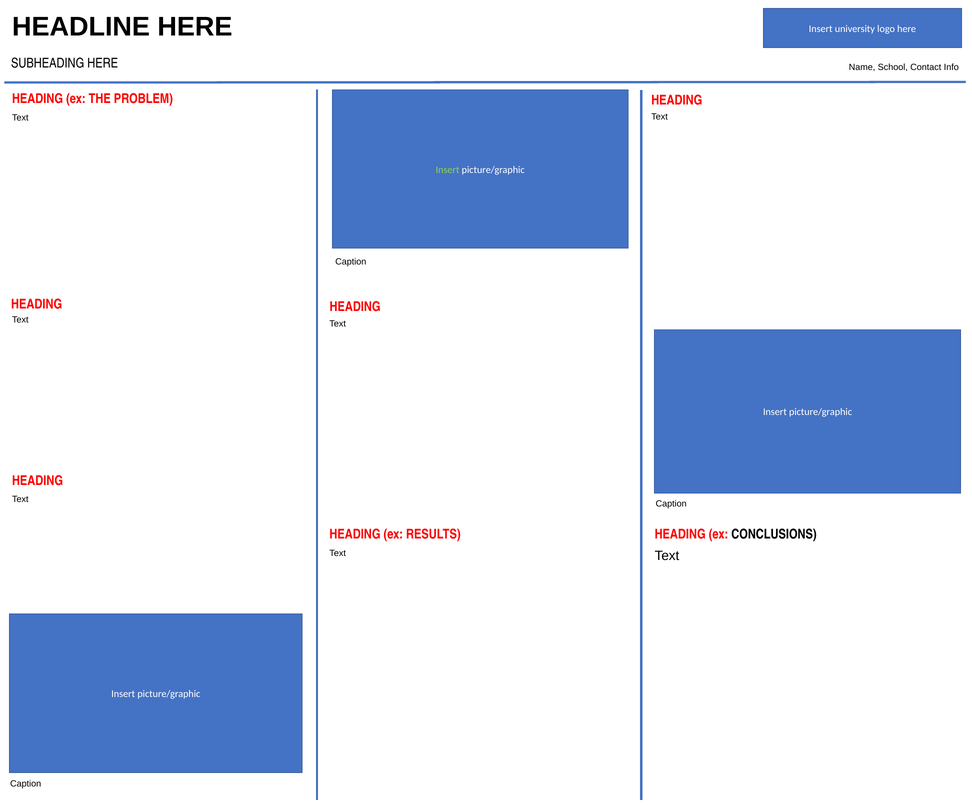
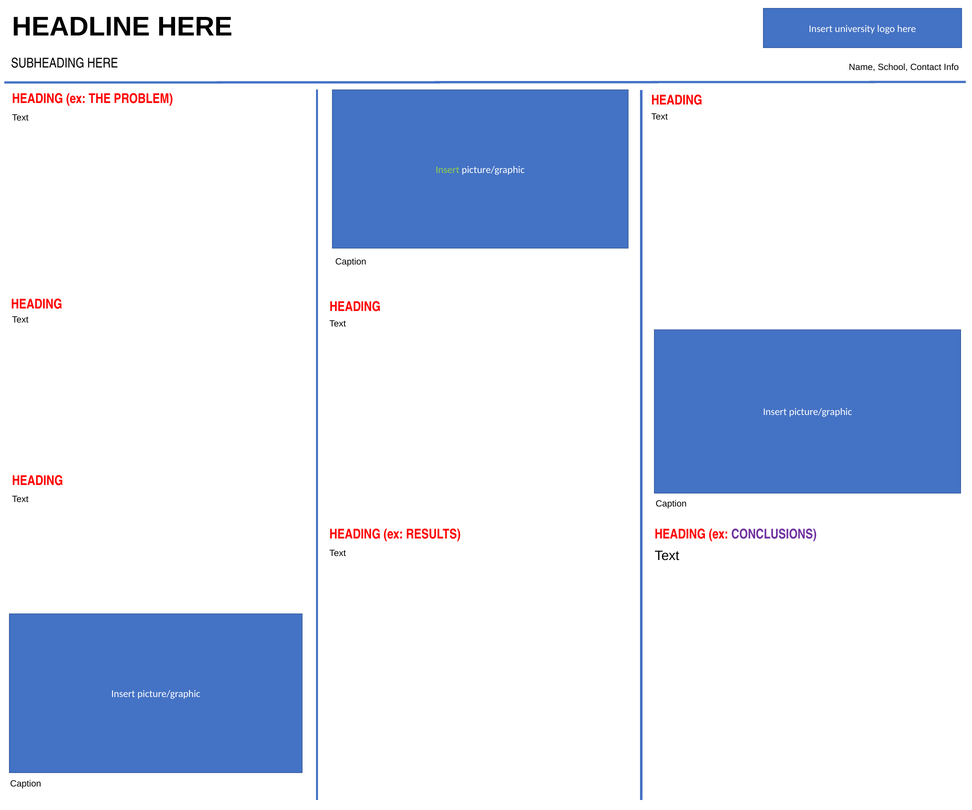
CONCLUSIONS colour: black -> purple
